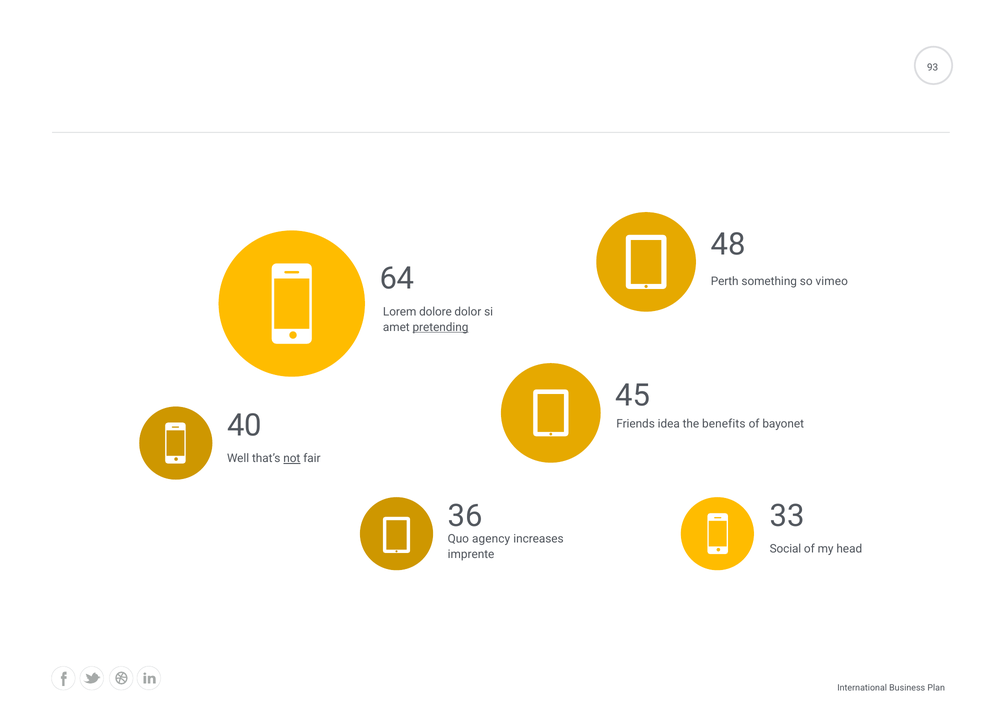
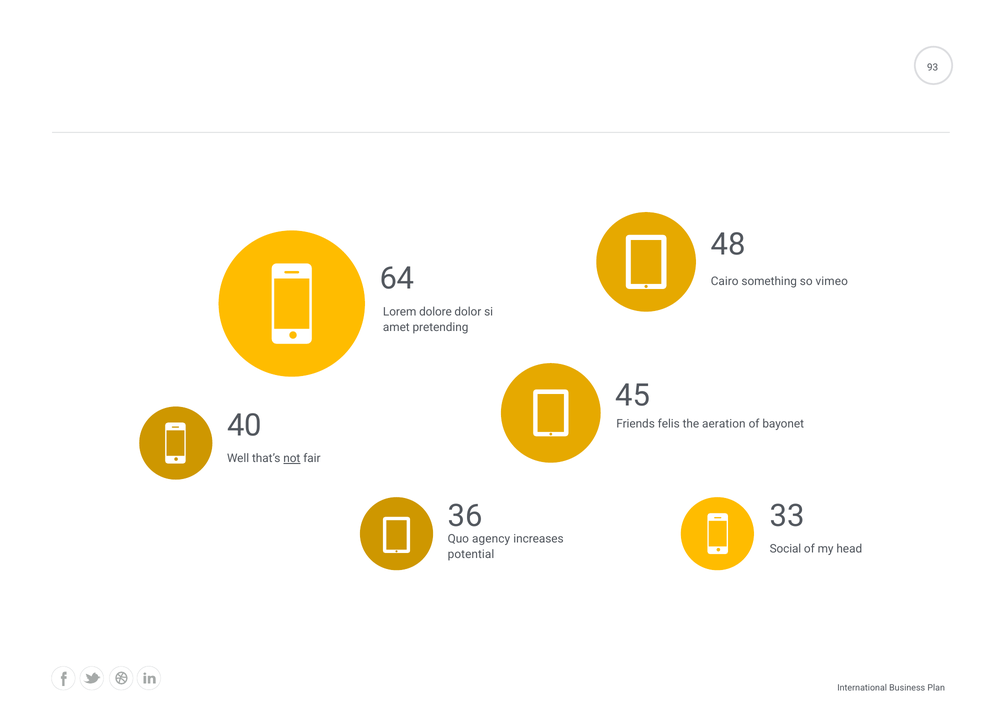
Perth: Perth -> Cairo
pretending underline: present -> none
idea: idea -> felis
benefits: benefits -> aeration
imprente: imprente -> potential
